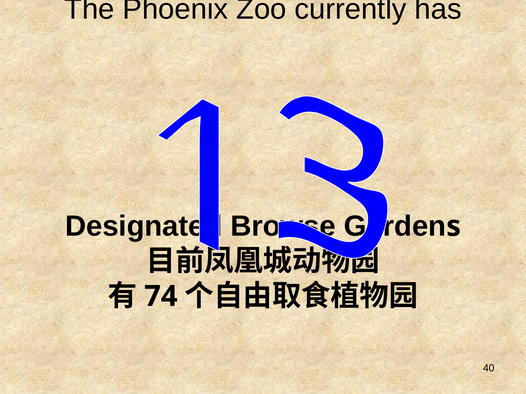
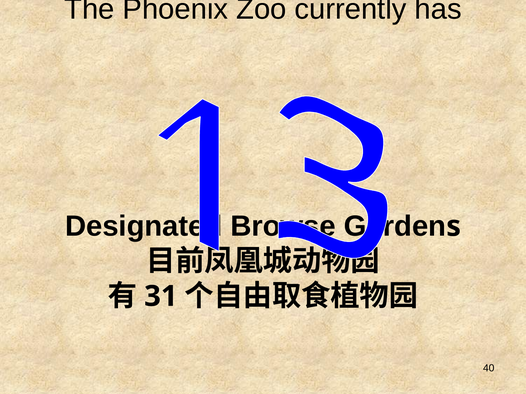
74: 74 -> 31
